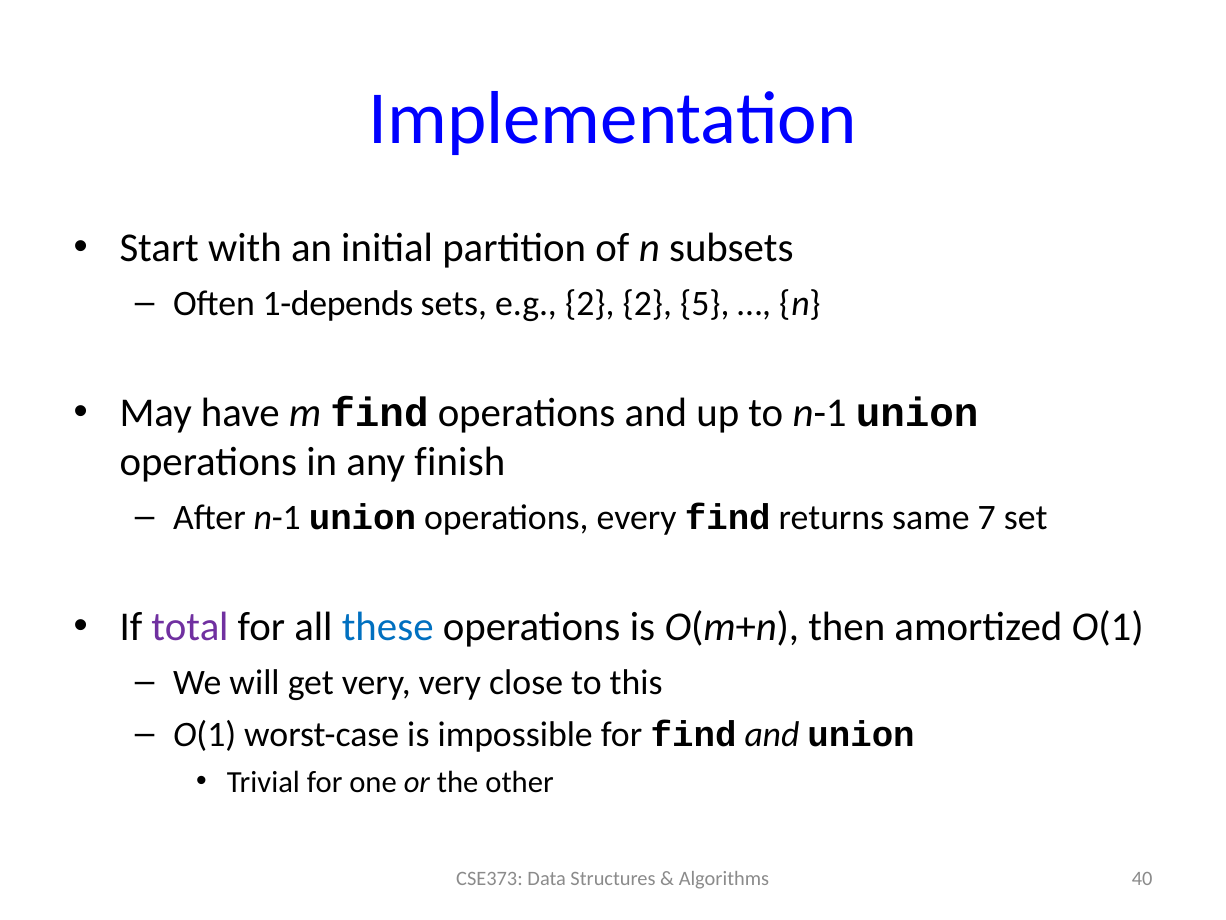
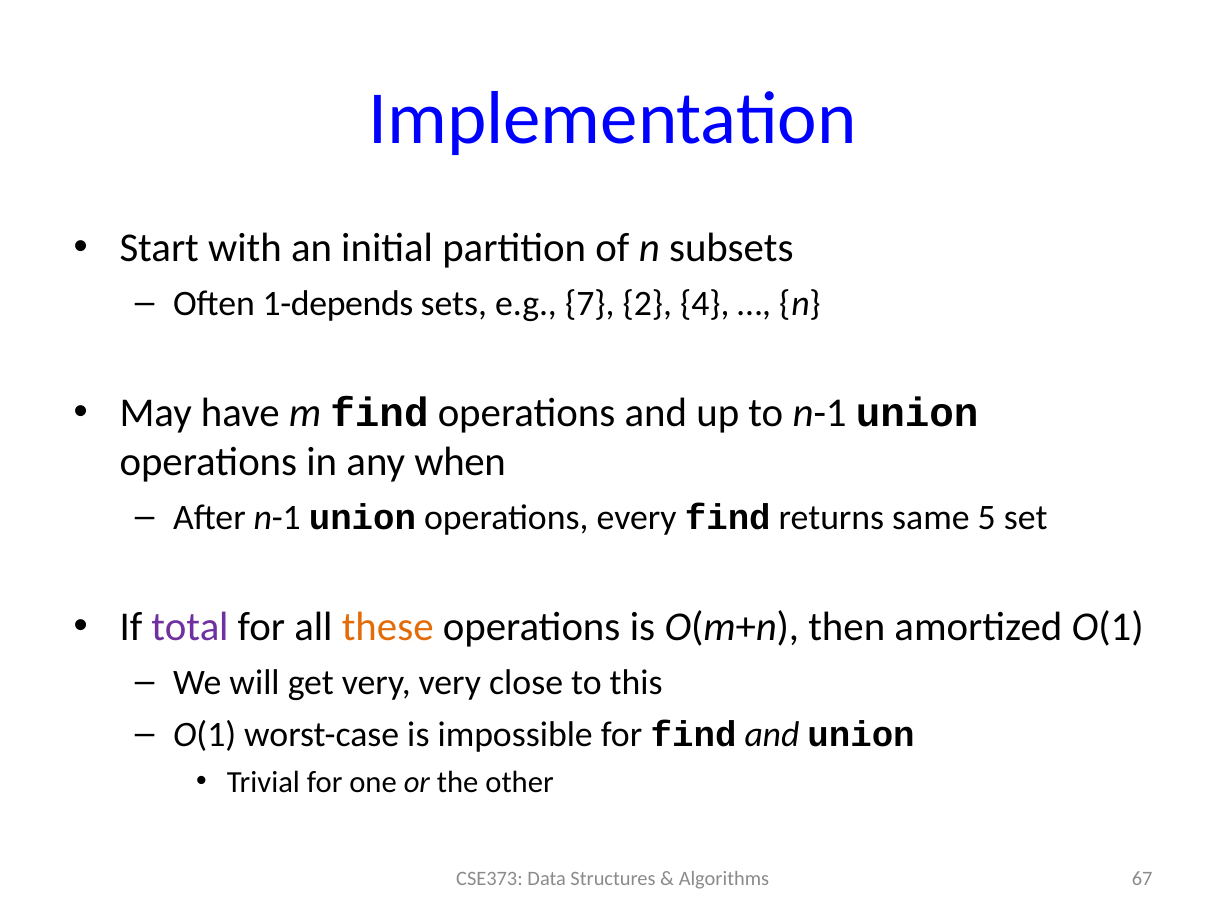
e.g 2: 2 -> 7
5: 5 -> 4
finish: finish -> when
7: 7 -> 5
these colour: blue -> orange
40: 40 -> 67
